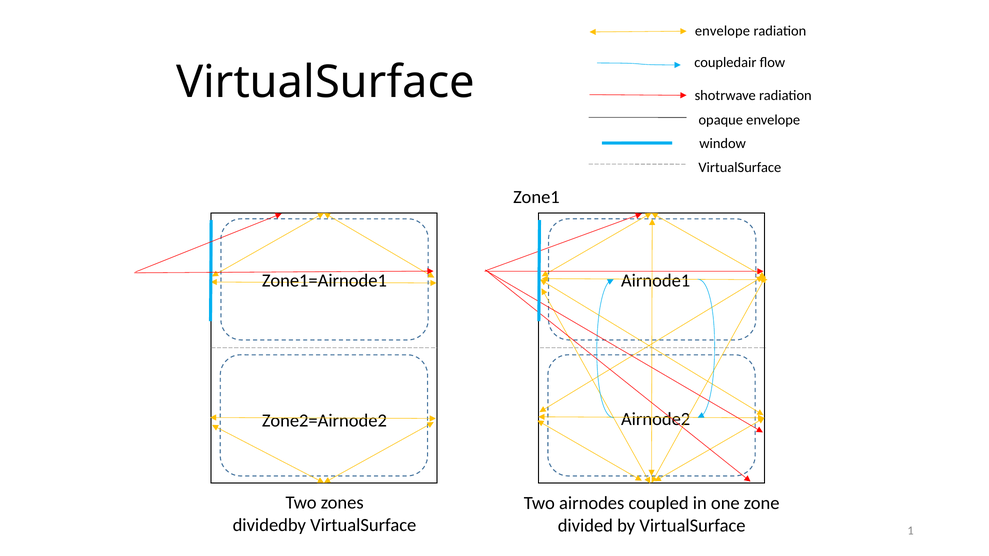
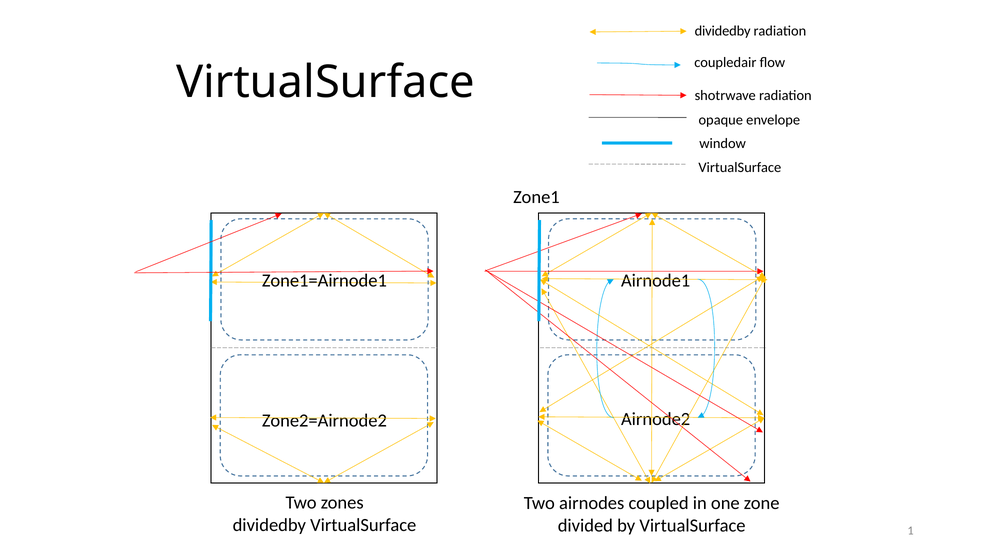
envelope at (722, 31): envelope -> dividedby
